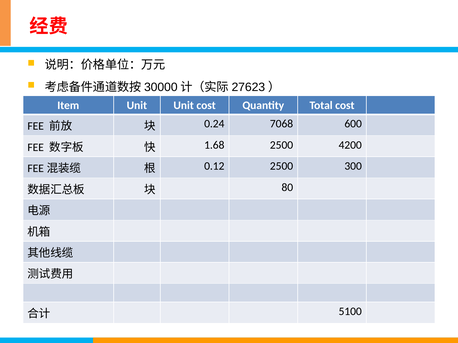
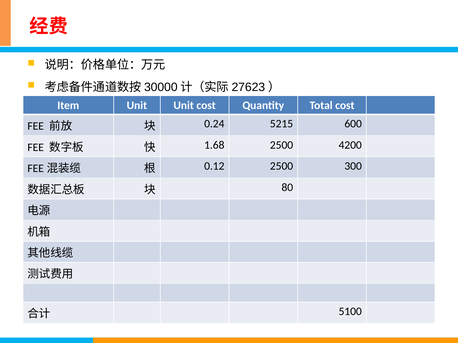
7068: 7068 -> 5215
